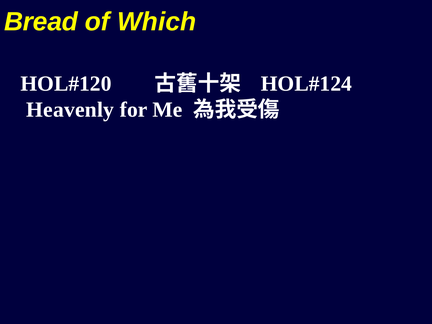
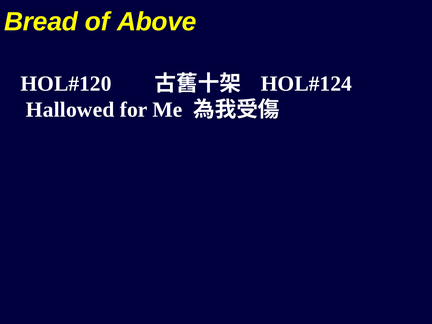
Which: Which -> Above
Heavenly: Heavenly -> Hallowed
